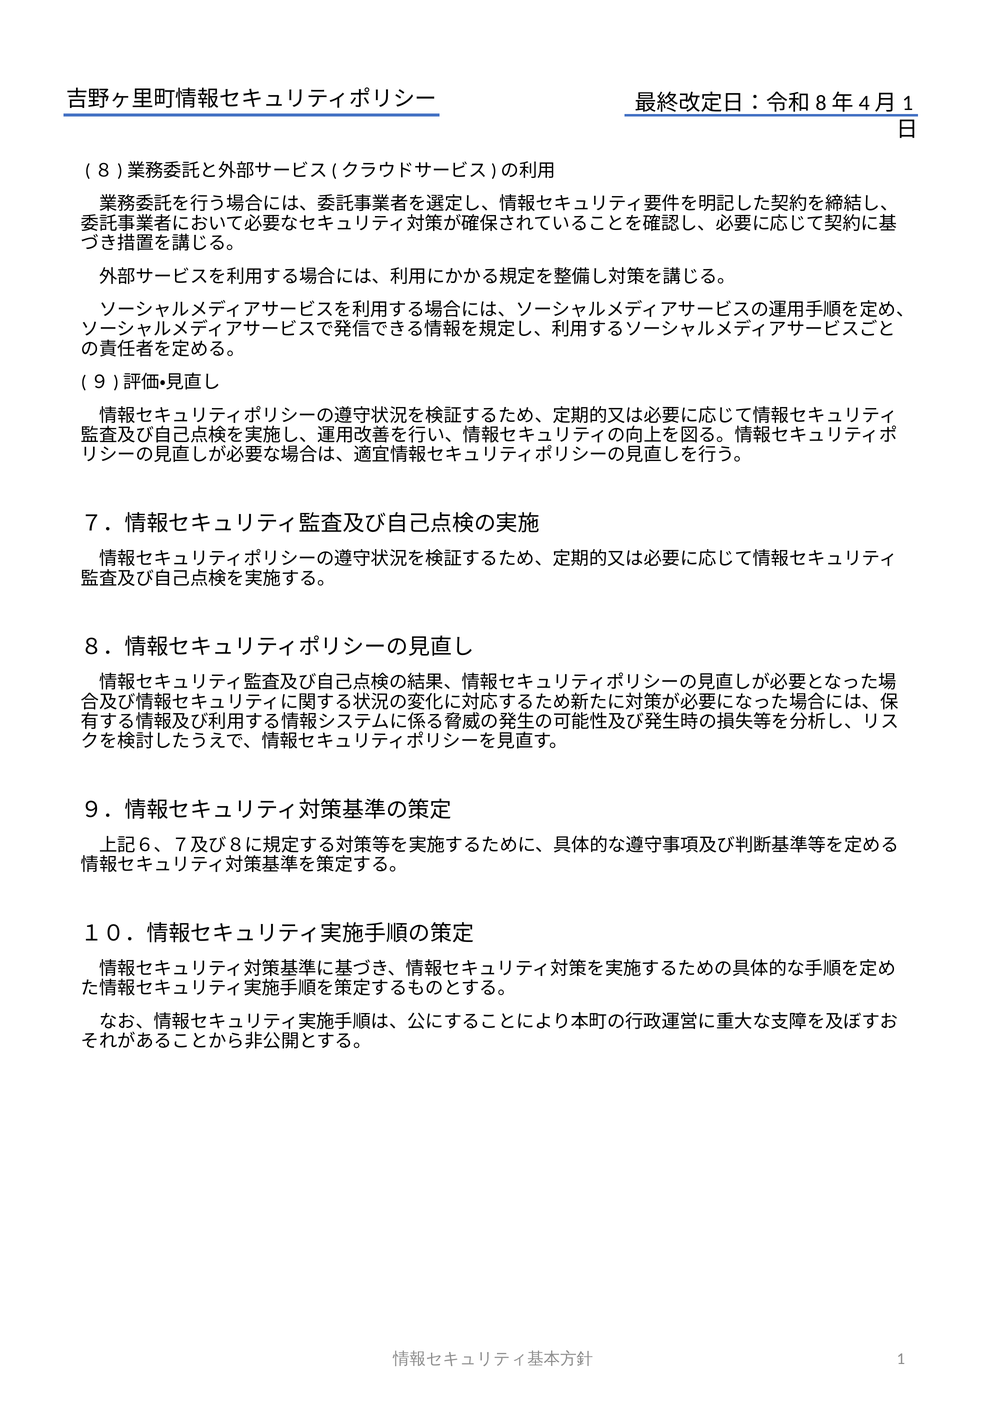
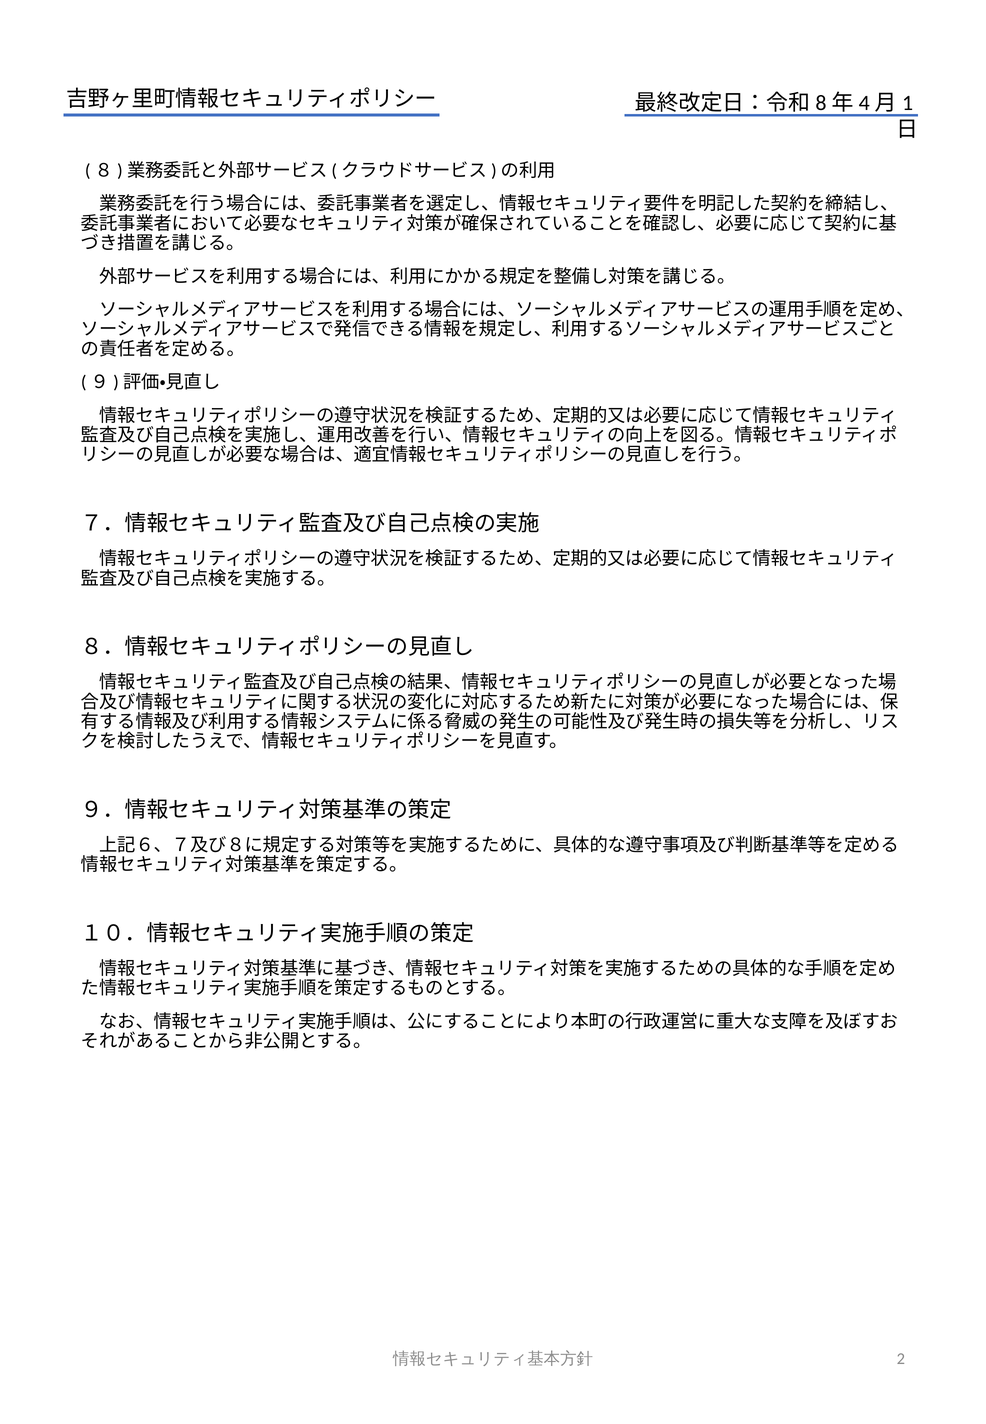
1: 1 -> 2
